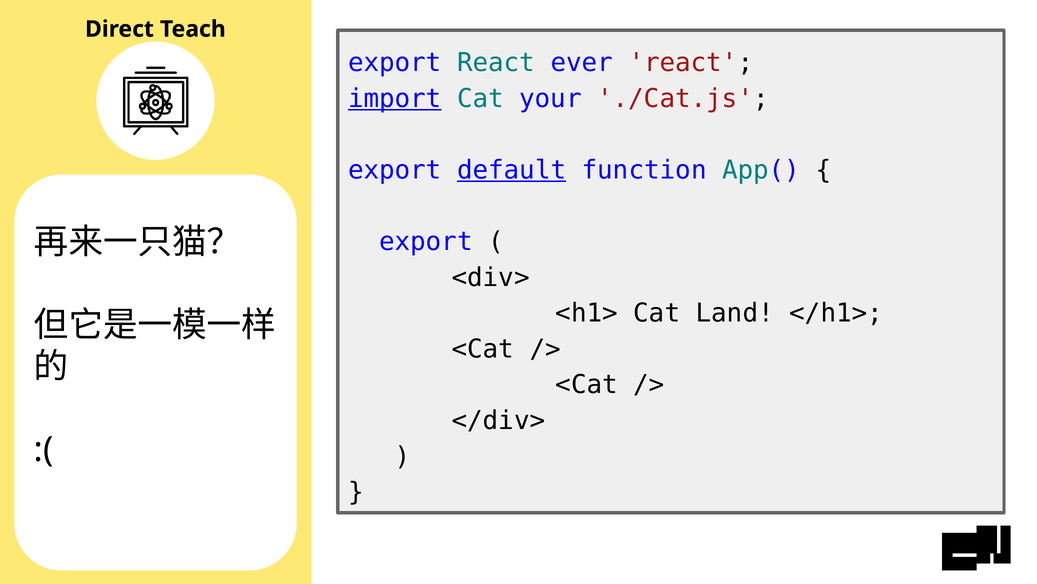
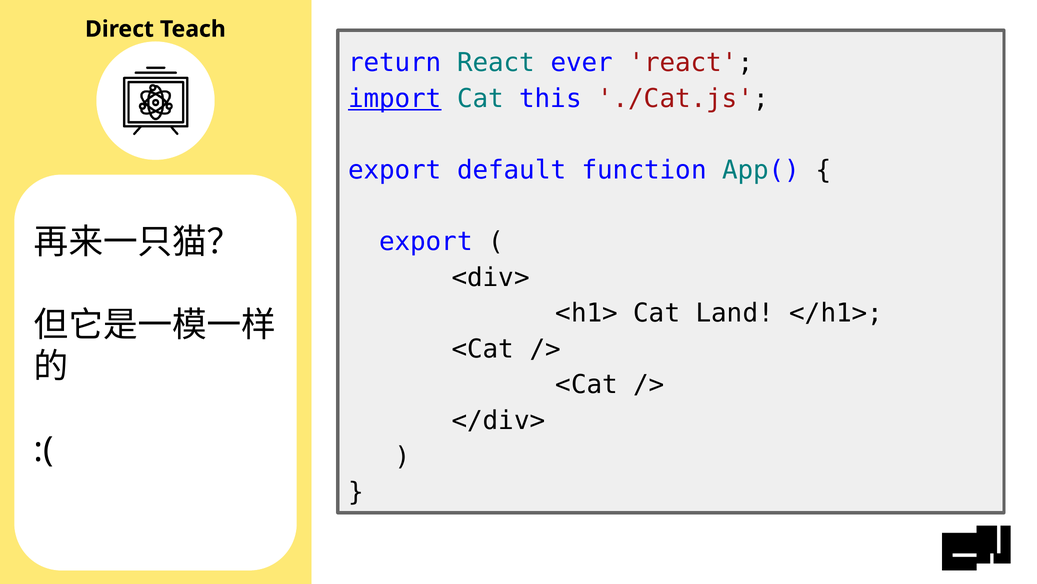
export at (395, 63): export -> return
your: your -> this
default underline: present -> none
